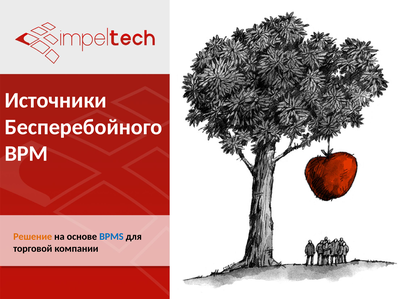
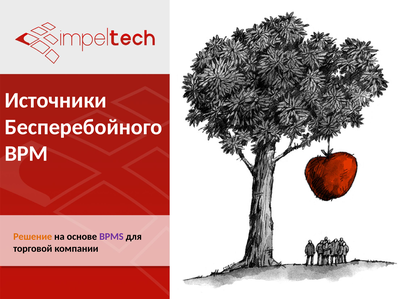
BPMS colour: blue -> purple
